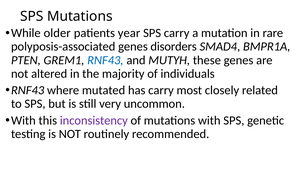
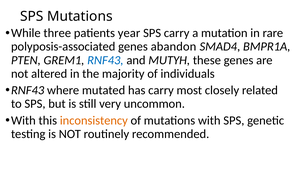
older: older -> three
disorders: disorders -> abandon
inconsistency colour: purple -> orange
